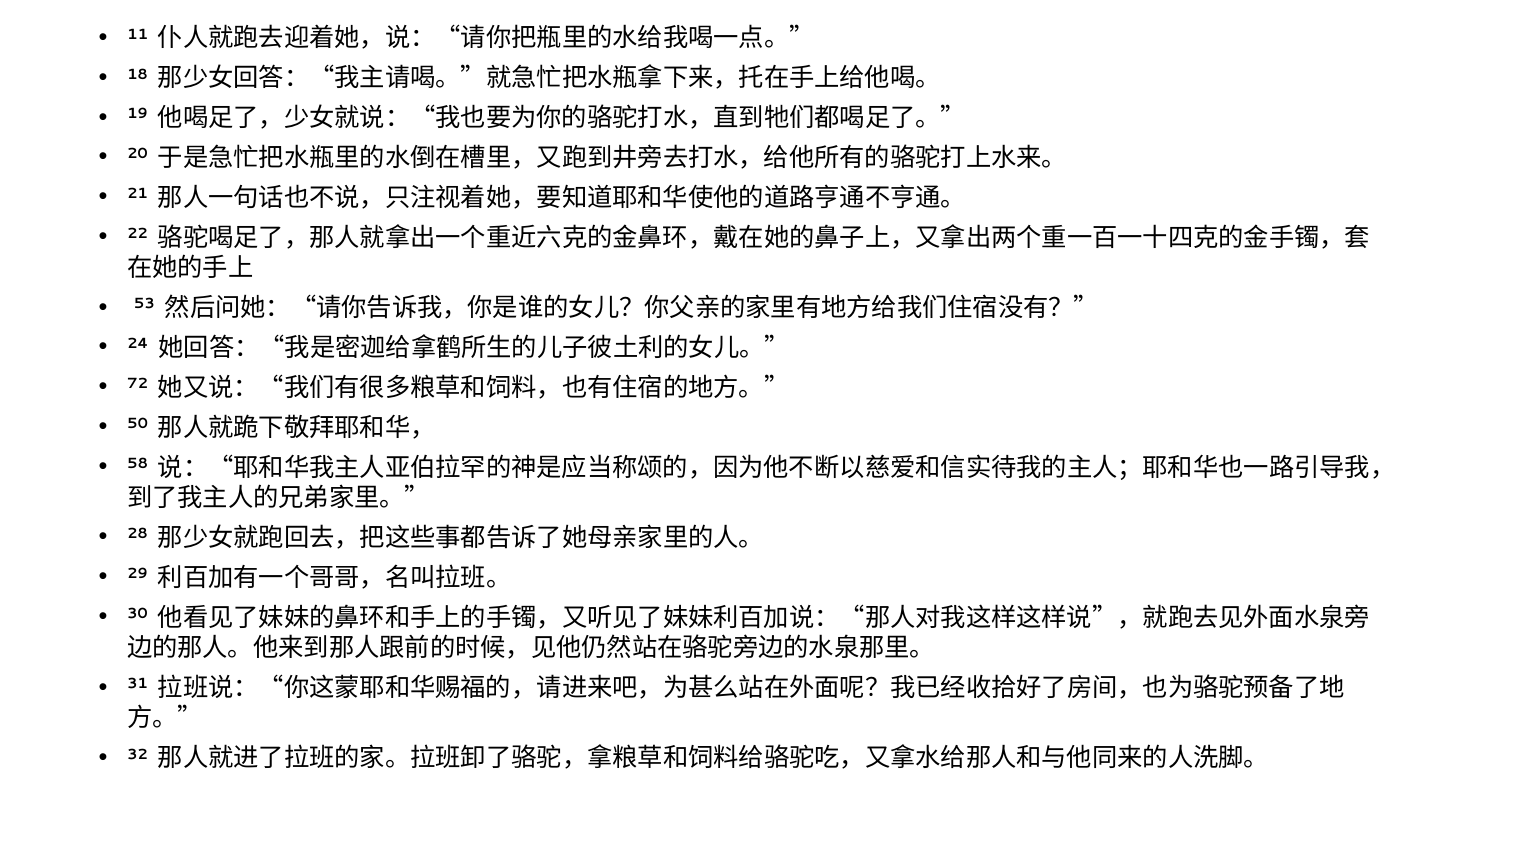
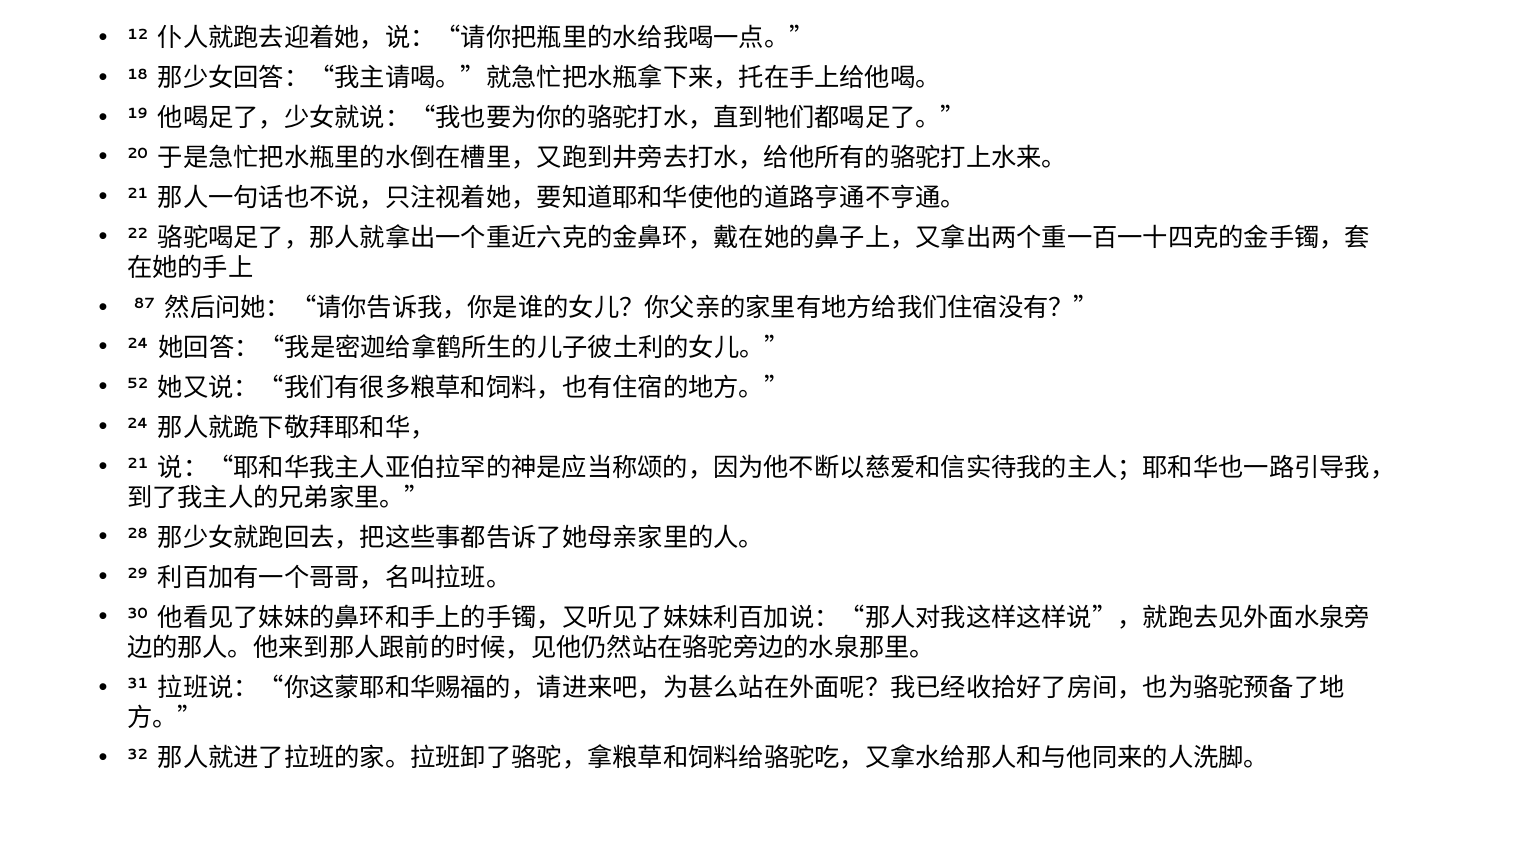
11: 11 -> 12
53: 53 -> 87
72: 72 -> 52
50 at (138, 424): 50 -> 24
58 at (138, 463): 58 -> 21
